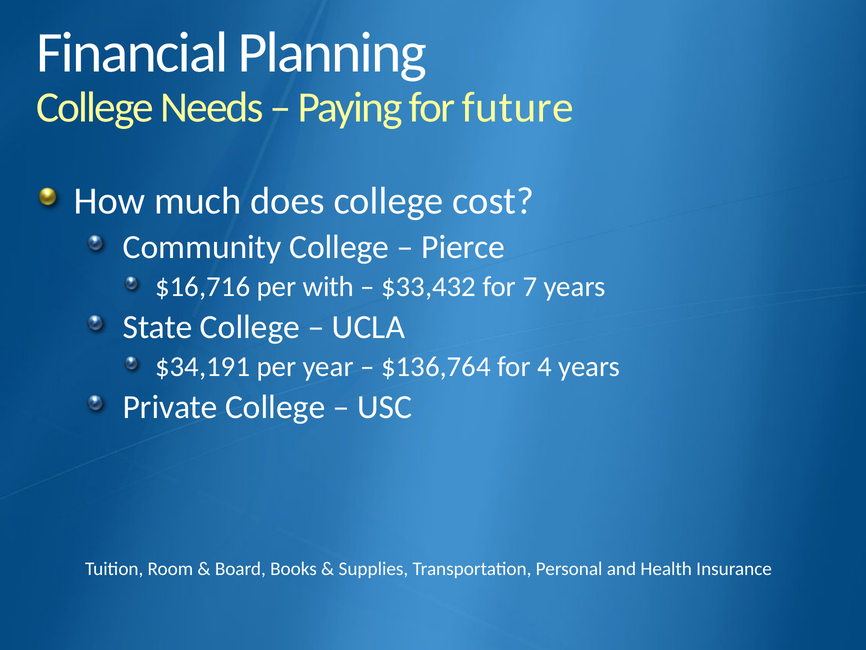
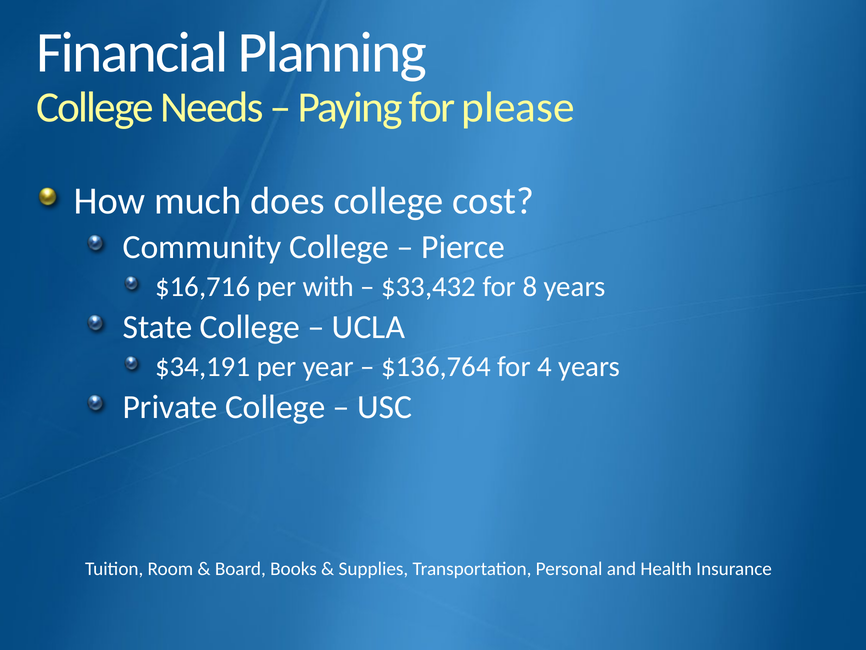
future: future -> please
7: 7 -> 8
